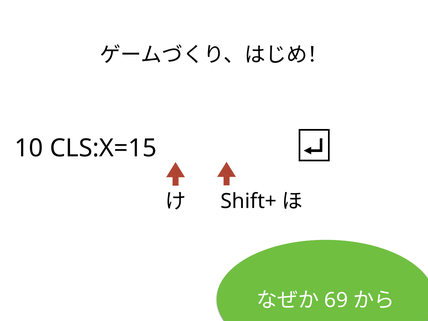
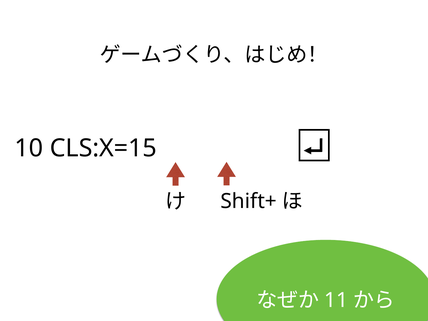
69: 69 -> 11
